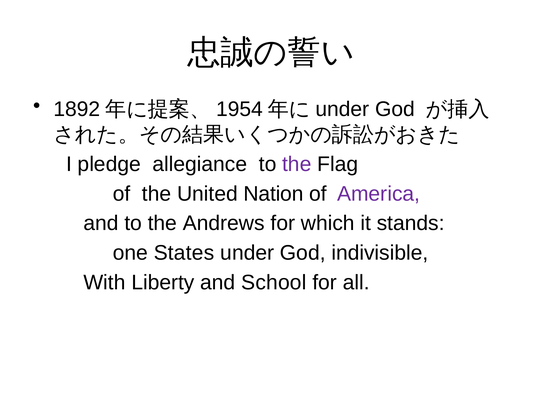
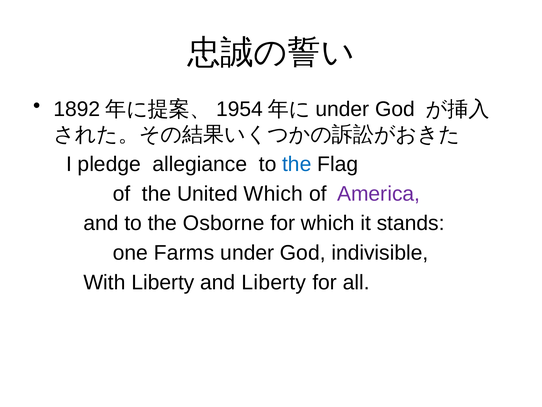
the at (297, 164) colour: purple -> blue
United Nation: Nation -> Which
Andrews: Andrews -> Osborne
States: States -> Farms
and School: School -> Liberty
